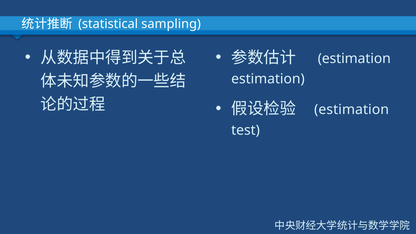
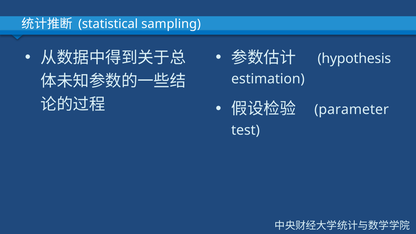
estimation at (354, 59): estimation -> hypothesis
estimation at (352, 110): estimation -> parameter
